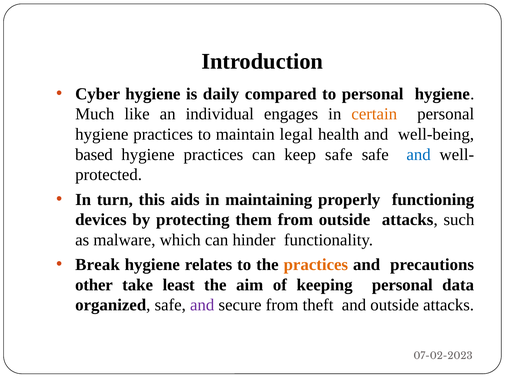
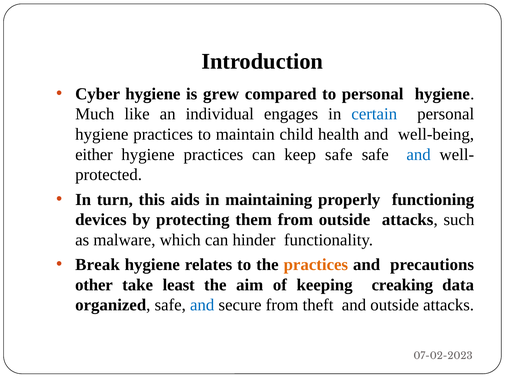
daily: daily -> grew
certain colour: orange -> blue
legal: legal -> child
based: based -> either
keeping personal: personal -> creaking
and at (202, 305) colour: purple -> blue
